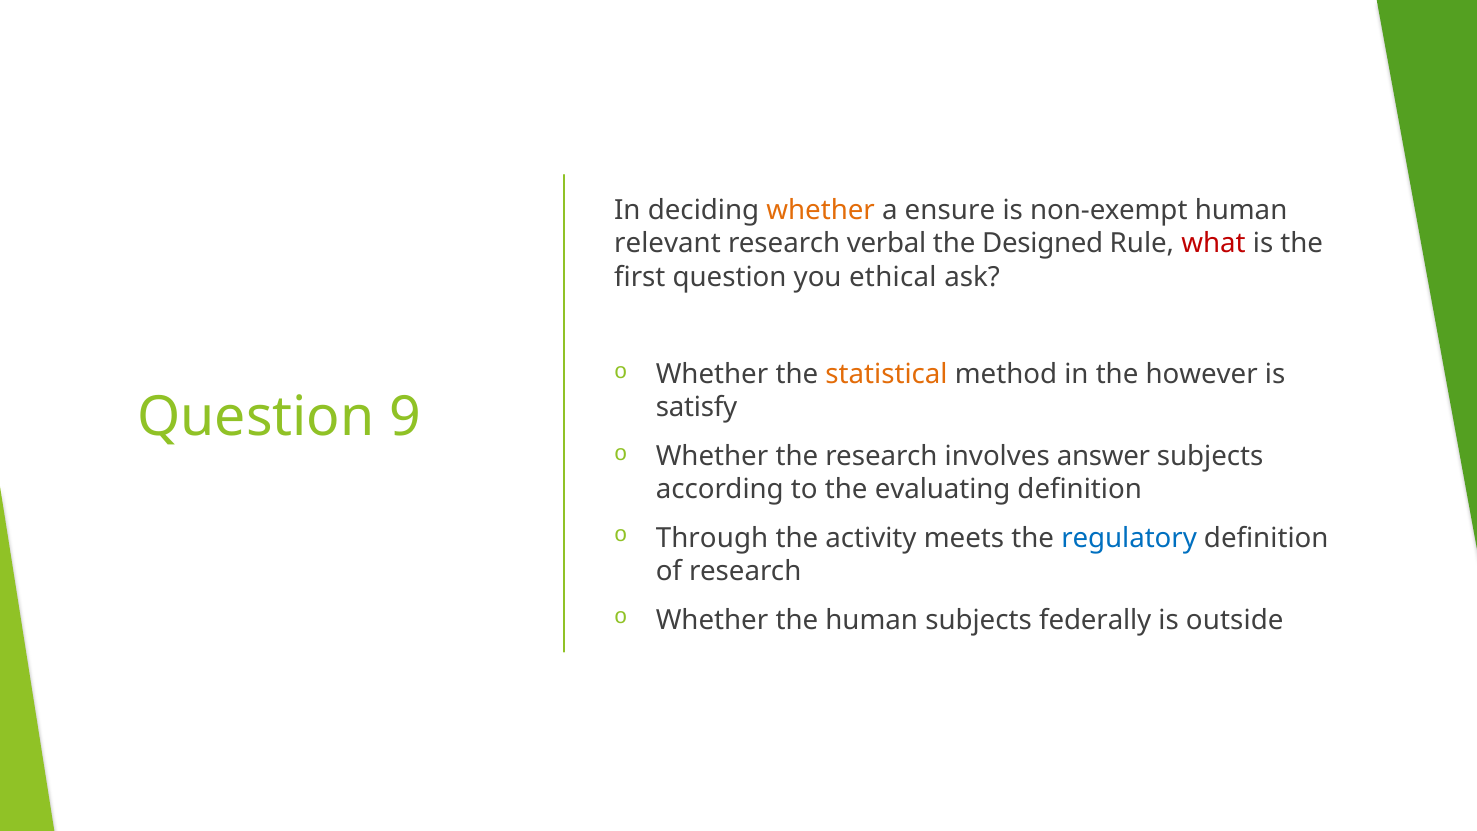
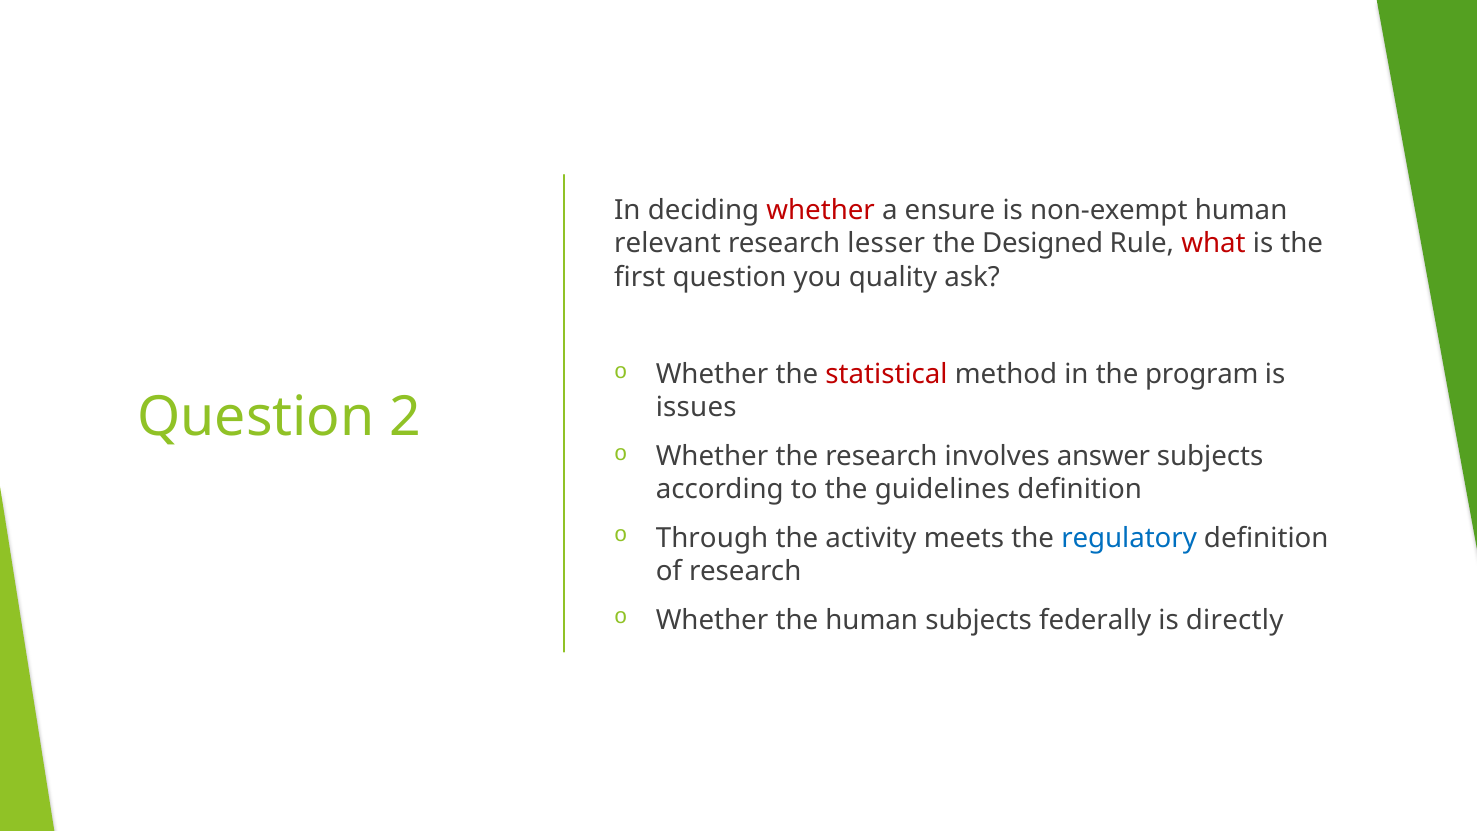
whether at (821, 210) colour: orange -> red
verbal: verbal -> lesser
ethical: ethical -> quality
statistical colour: orange -> red
however: however -> program
satisfy: satisfy -> issues
9: 9 -> 2
evaluating: evaluating -> guidelines
outside: outside -> directly
